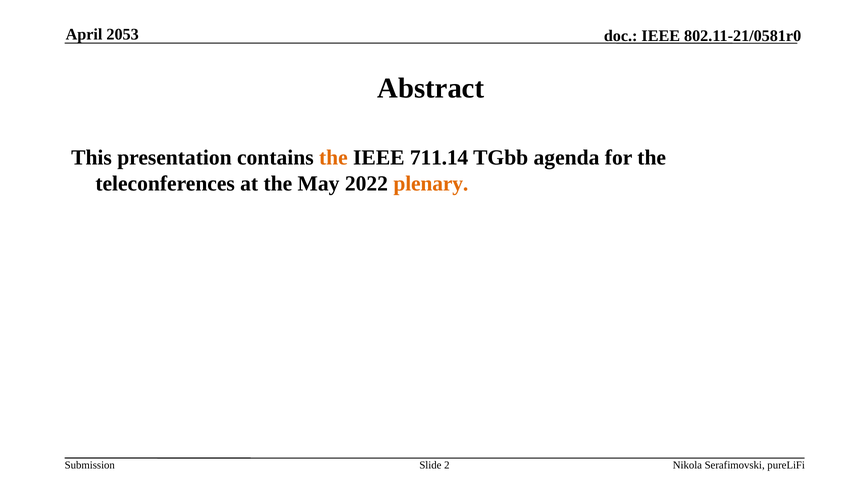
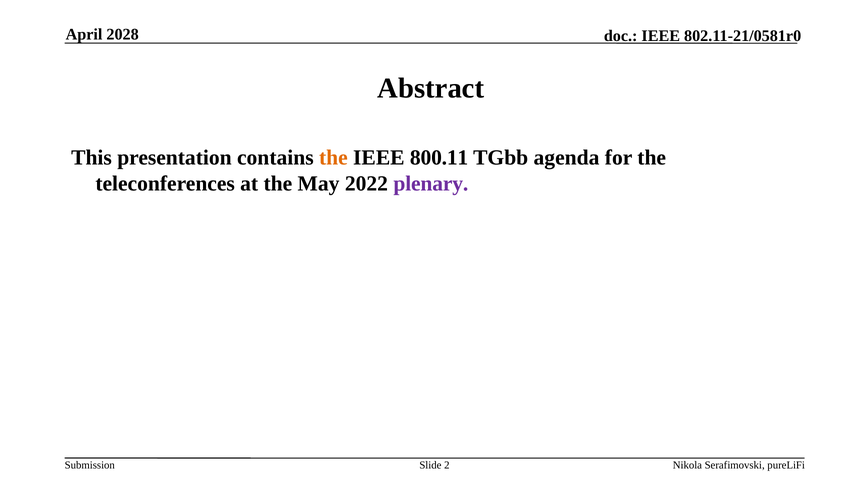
2053: 2053 -> 2028
711.14: 711.14 -> 800.11
plenary colour: orange -> purple
